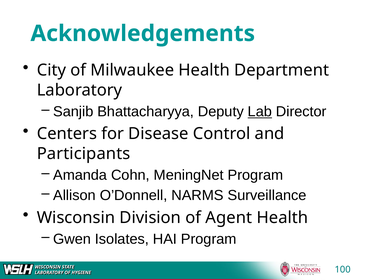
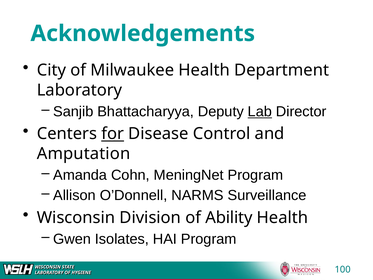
for underline: none -> present
Participants: Participants -> Amputation
Agent: Agent -> Ability
